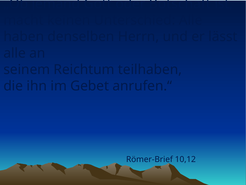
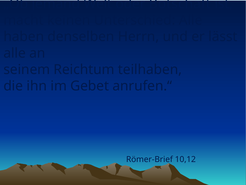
Gott: Gott -> Welt
